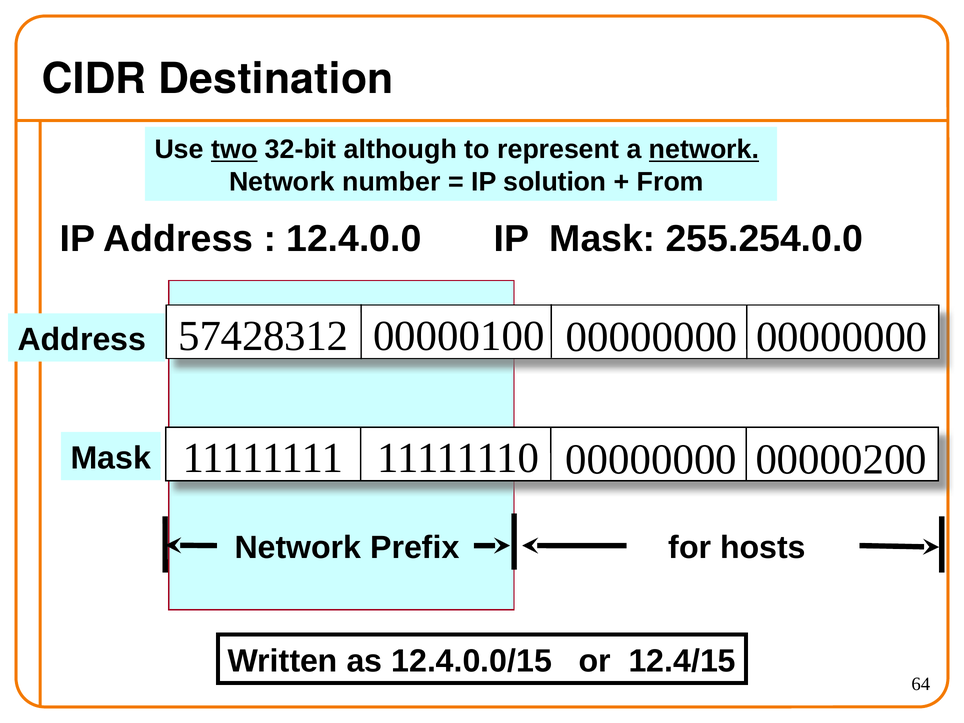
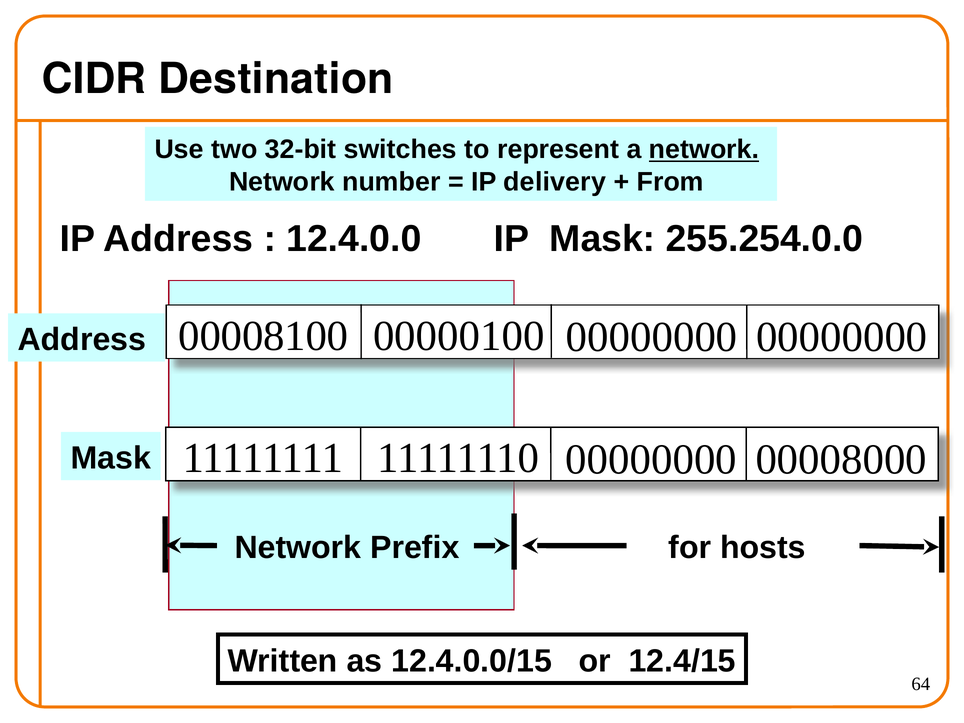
two underline: present -> none
although: although -> switches
solution: solution -> delivery
57428312: 57428312 -> 00008100
00000200: 00000200 -> 00008000
